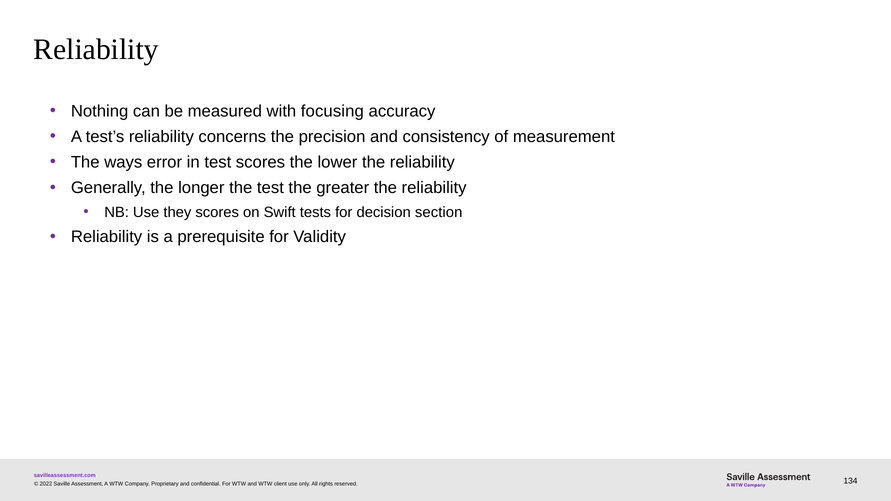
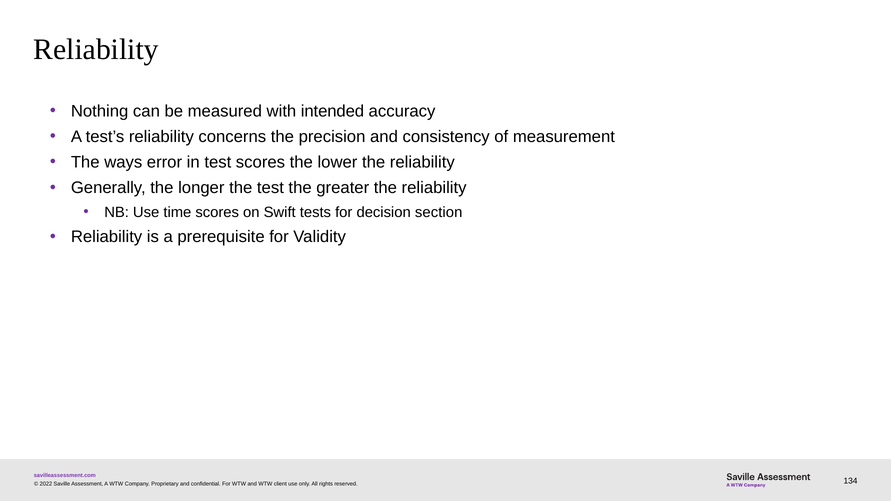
focusing: focusing -> intended
they: they -> time
